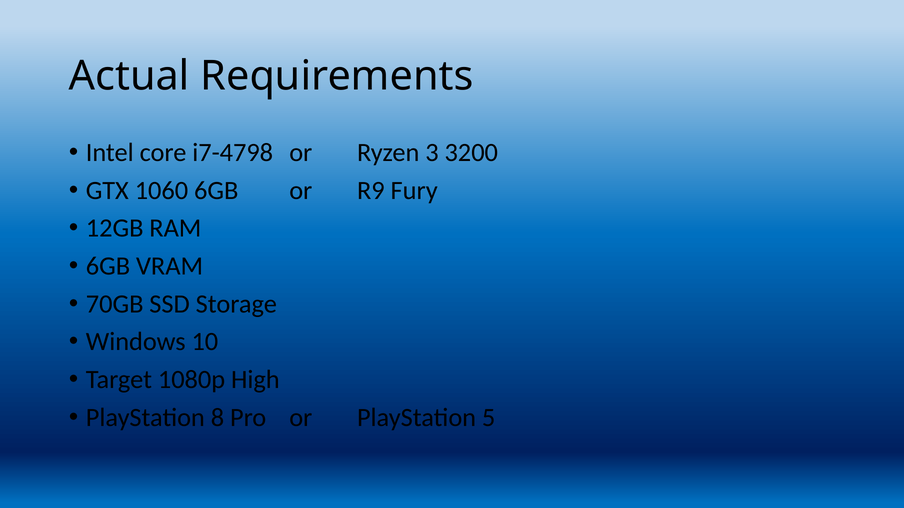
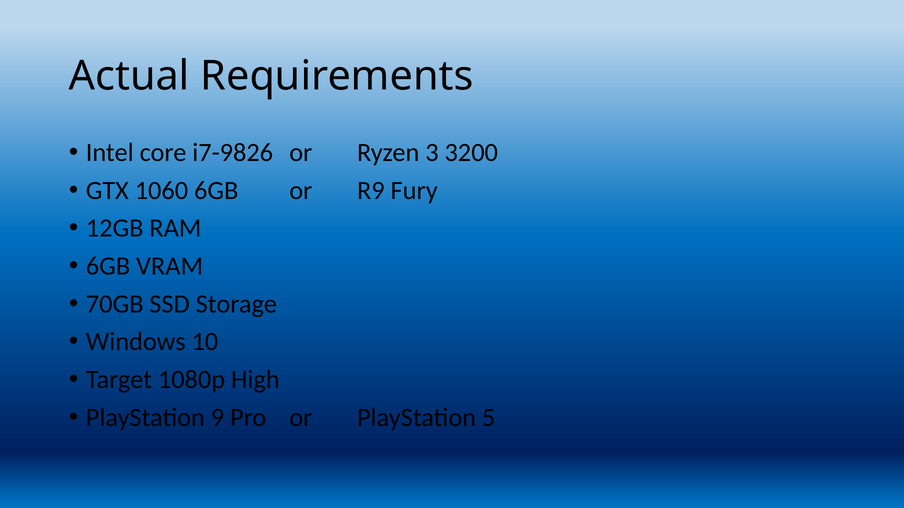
i7-4798: i7-4798 -> i7-9826
8: 8 -> 9
